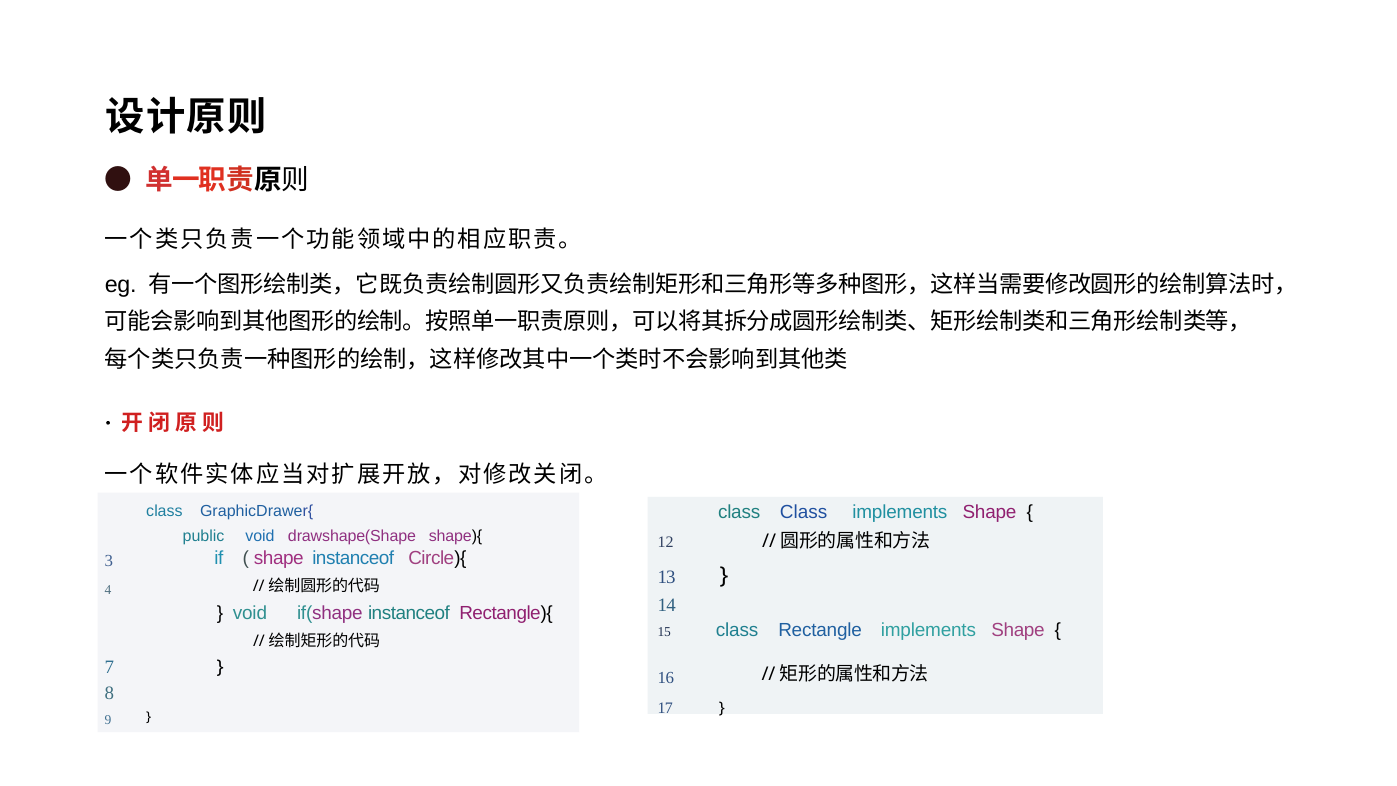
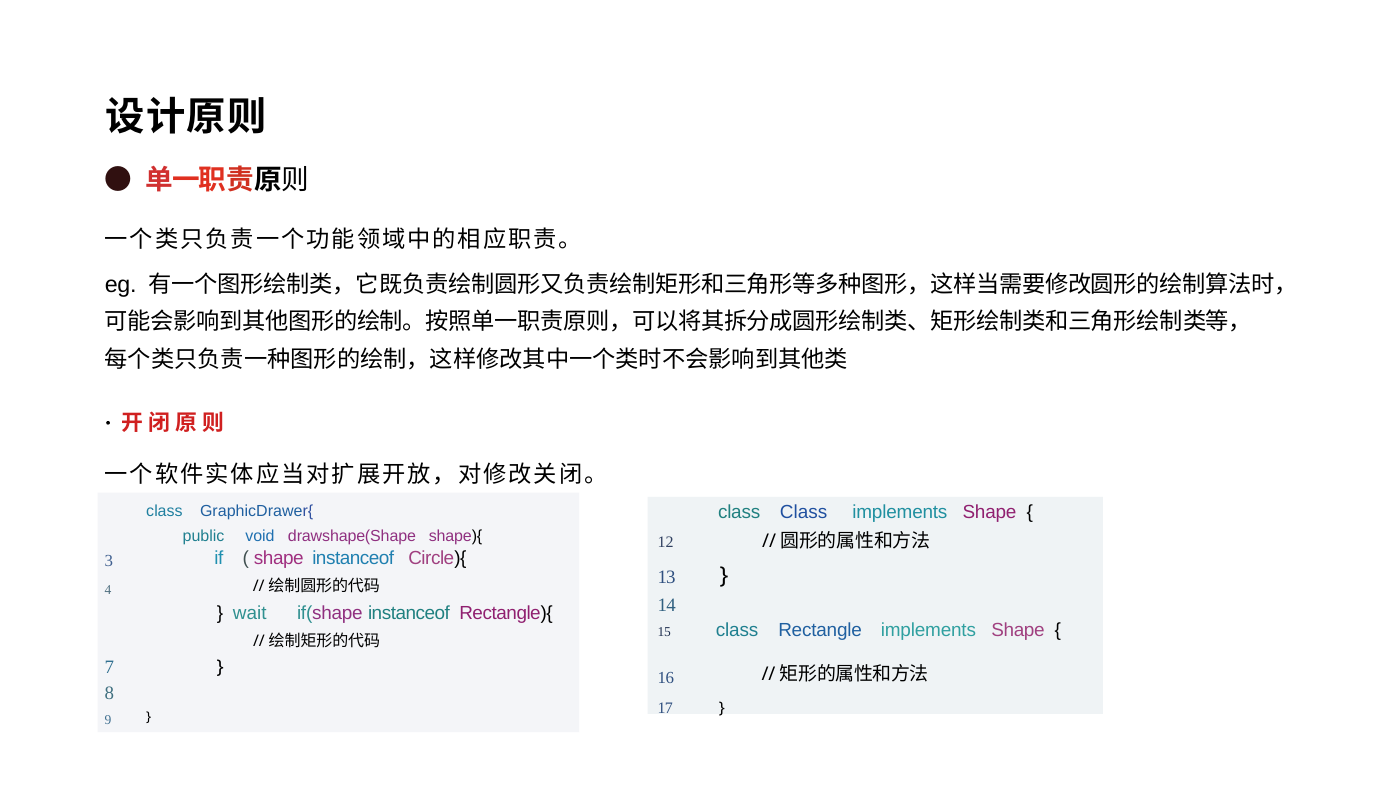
void at (250, 613): void -> wait
